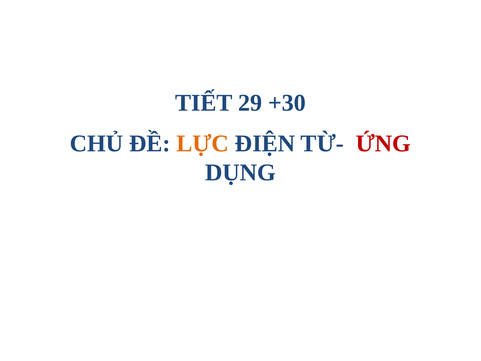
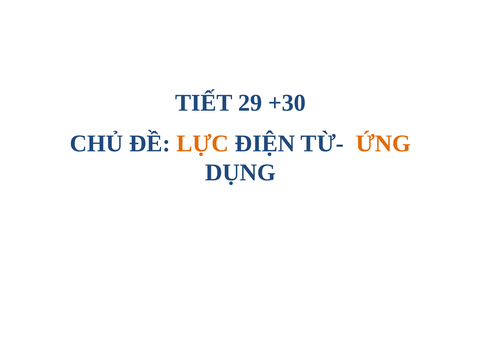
ỨNG colour: red -> orange
